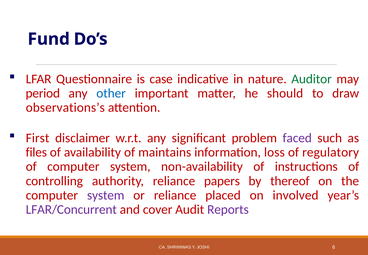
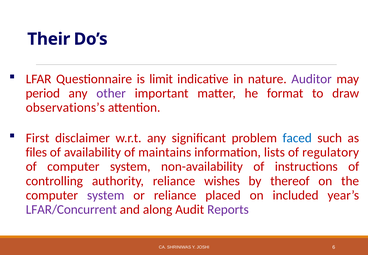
Fund: Fund -> Their
case: case -> limit
Auditor colour: green -> purple
other colour: blue -> purple
should: should -> format
faced colour: purple -> blue
loss: loss -> lists
papers: papers -> wishes
involved: involved -> included
cover: cover -> along
